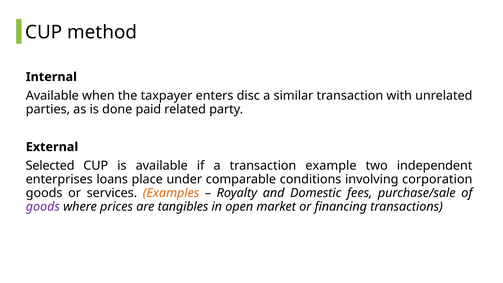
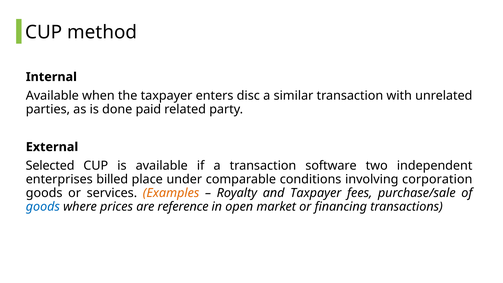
example: example -> software
loans: loans -> billed
and Domestic: Domestic -> Taxpayer
goods at (43, 206) colour: purple -> blue
tangibles: tangibles -> reference
